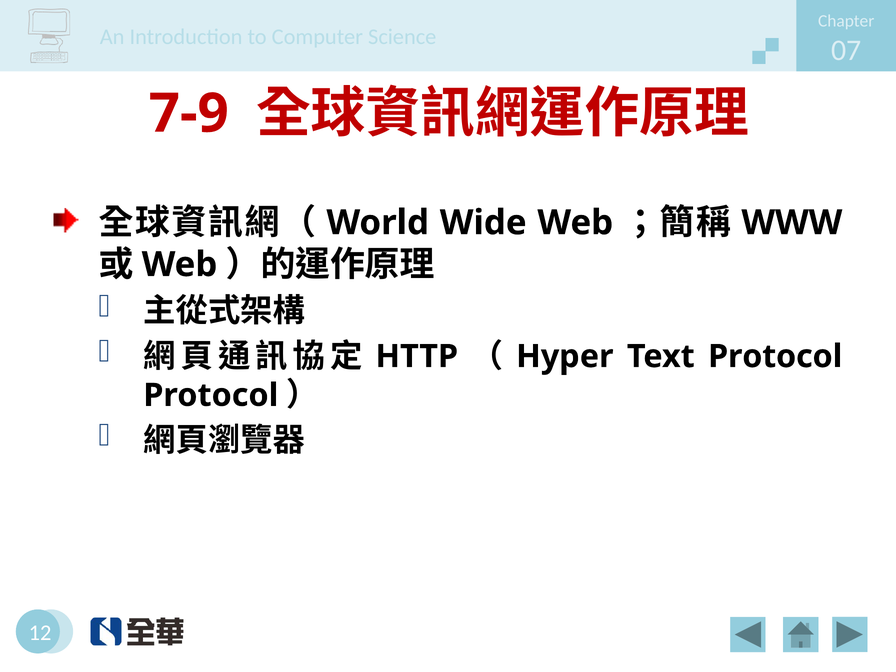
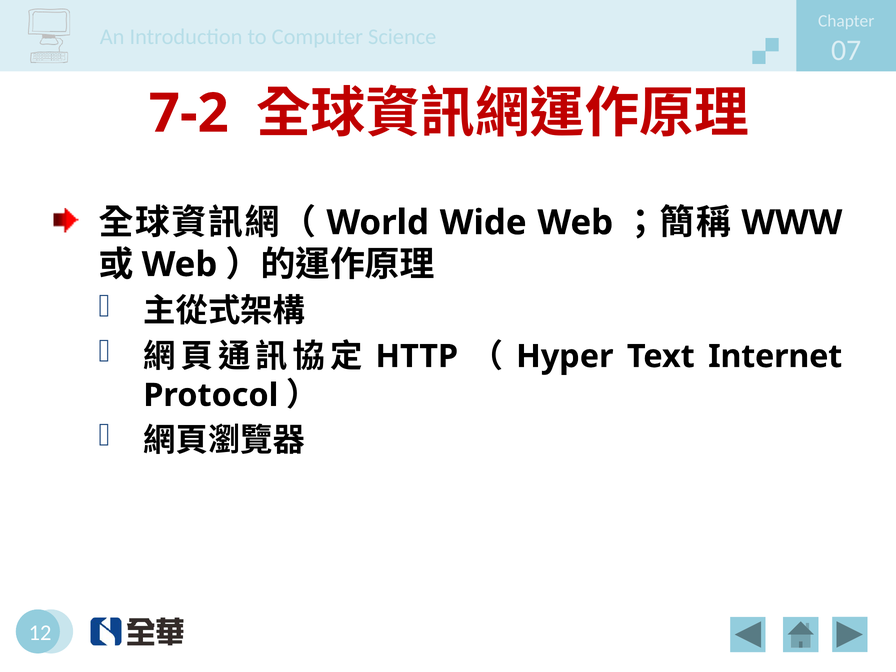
7-9: 7-9 -> 7-2
Text Protocol: Protocol -> Internet
